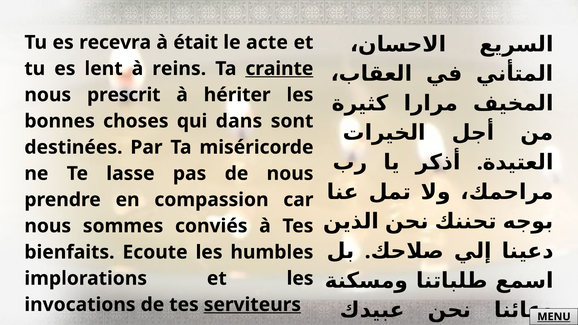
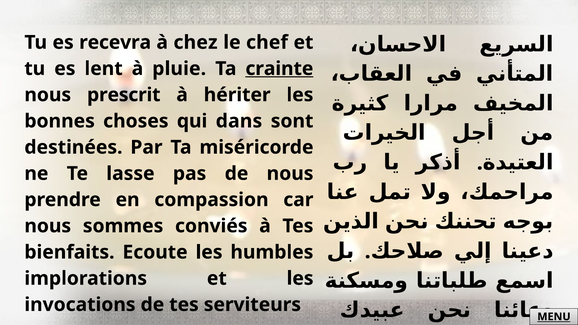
était: était -> chez
acte: acte -> chef
reins: reins -> pluie
serviteurs underline: present -> none
